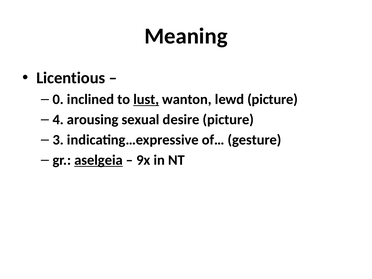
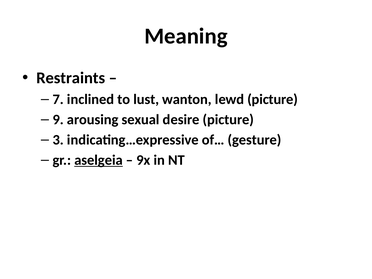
Licentious: Licentious -> Restraints
0: 0 -> 7
lust underline: present -> none
4: 4 -> 9
